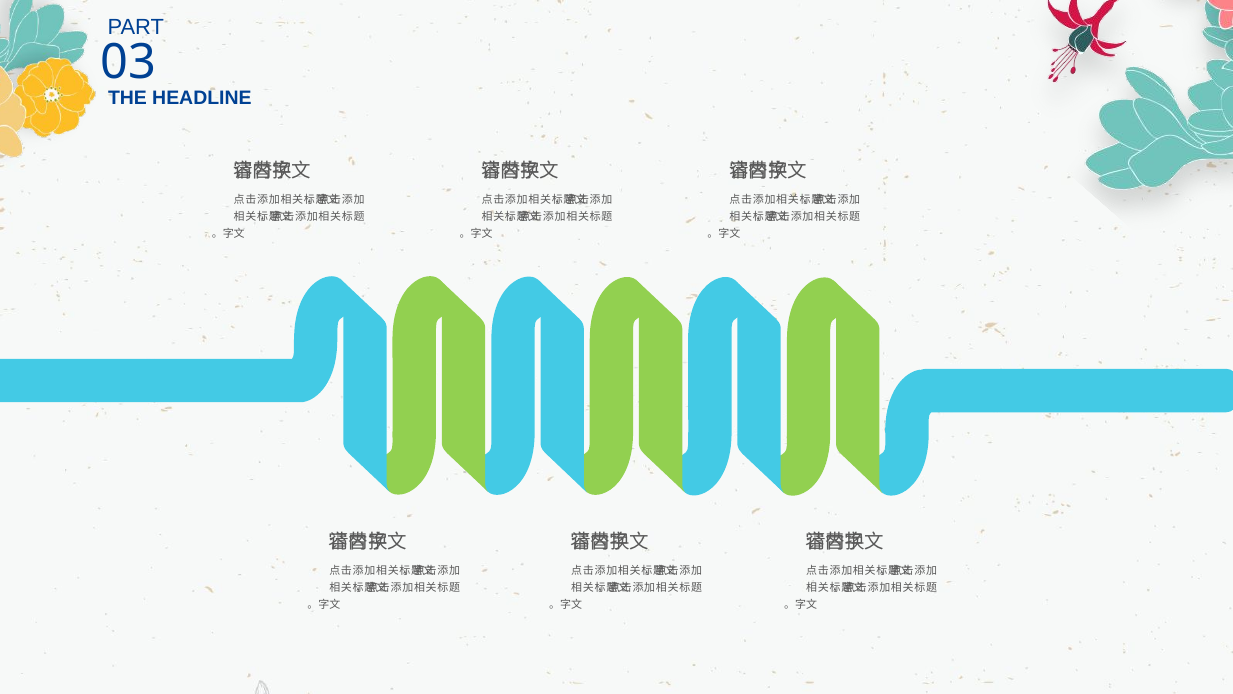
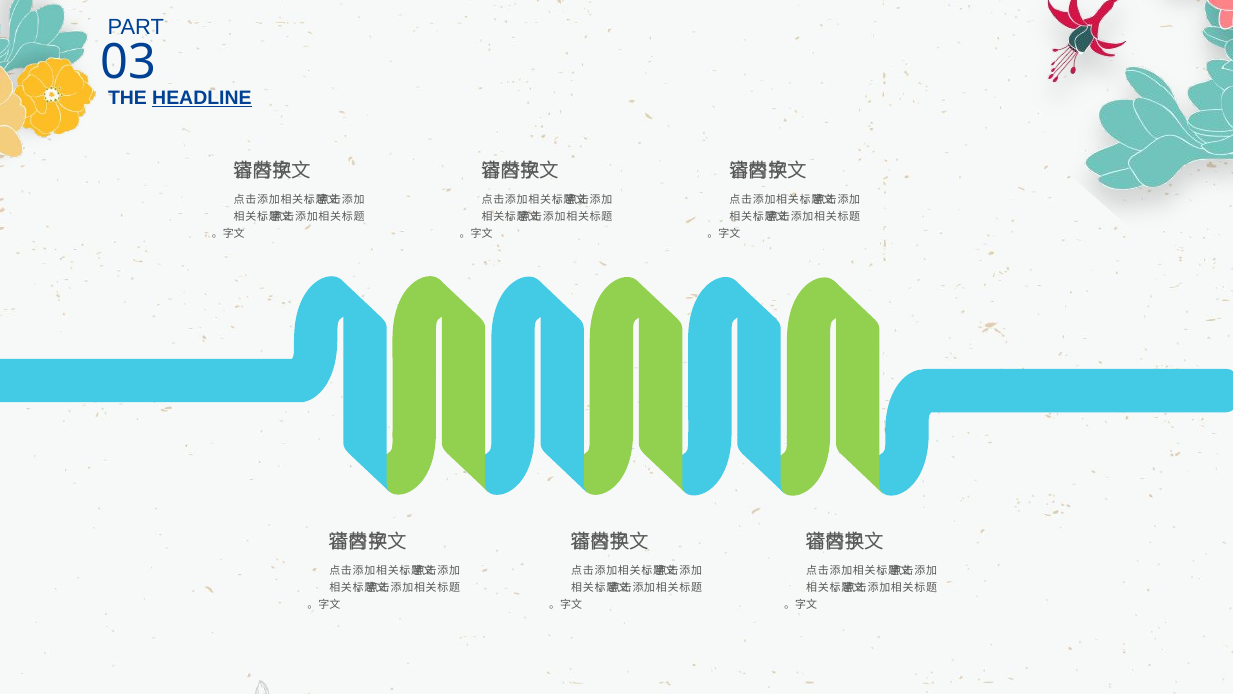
HEADLINE underline: none -> present
